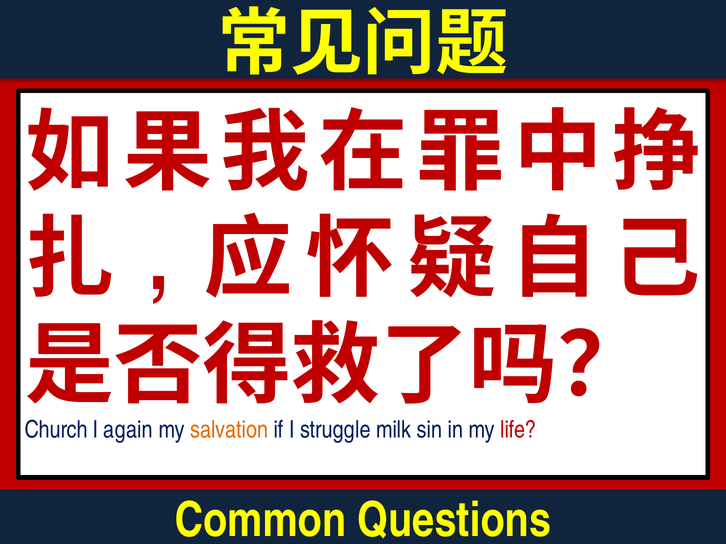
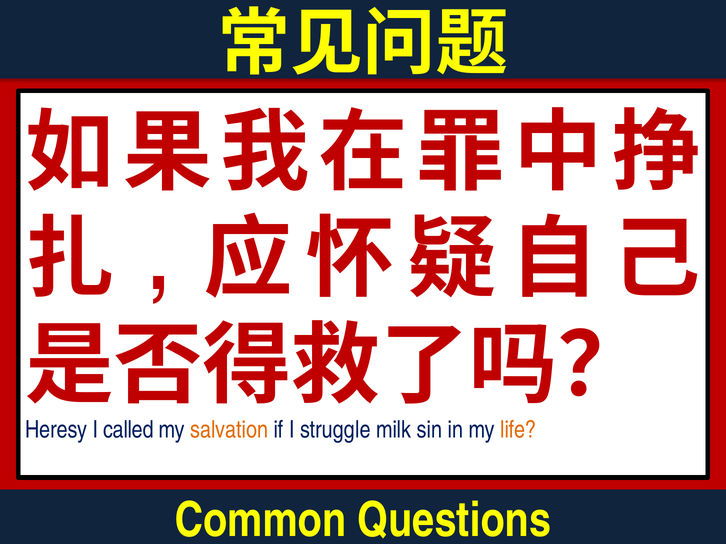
Church: Church -> Heresy
again: again -> called
life colour: red -> orange
